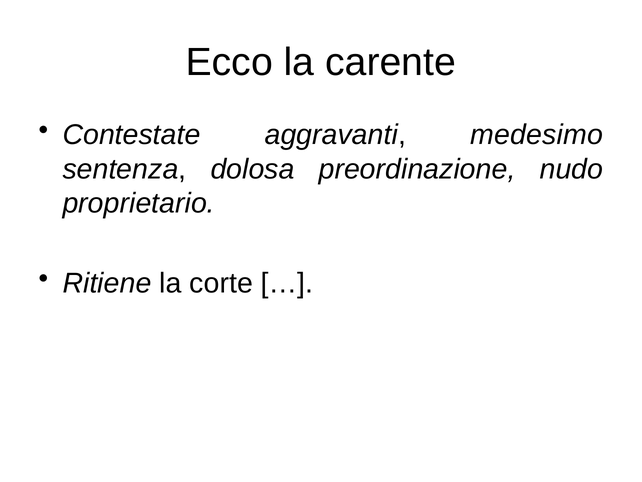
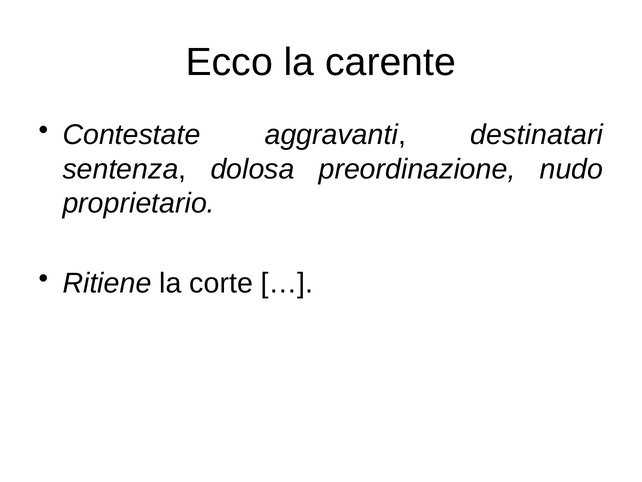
medesimo: medesimo -> destinatari
